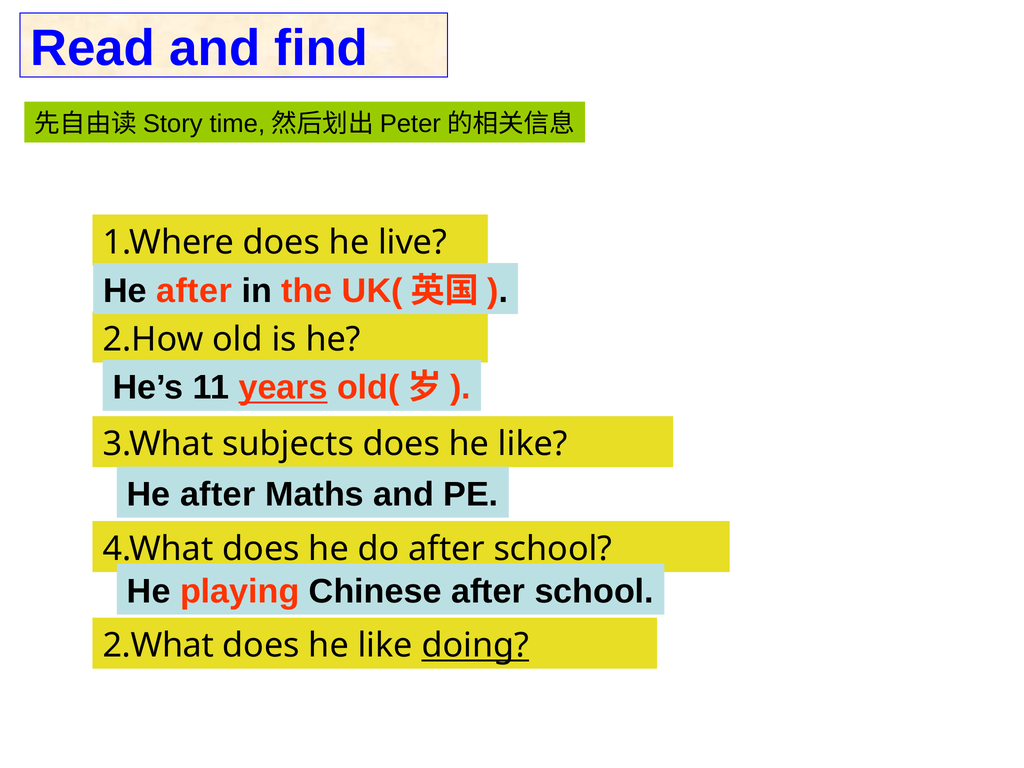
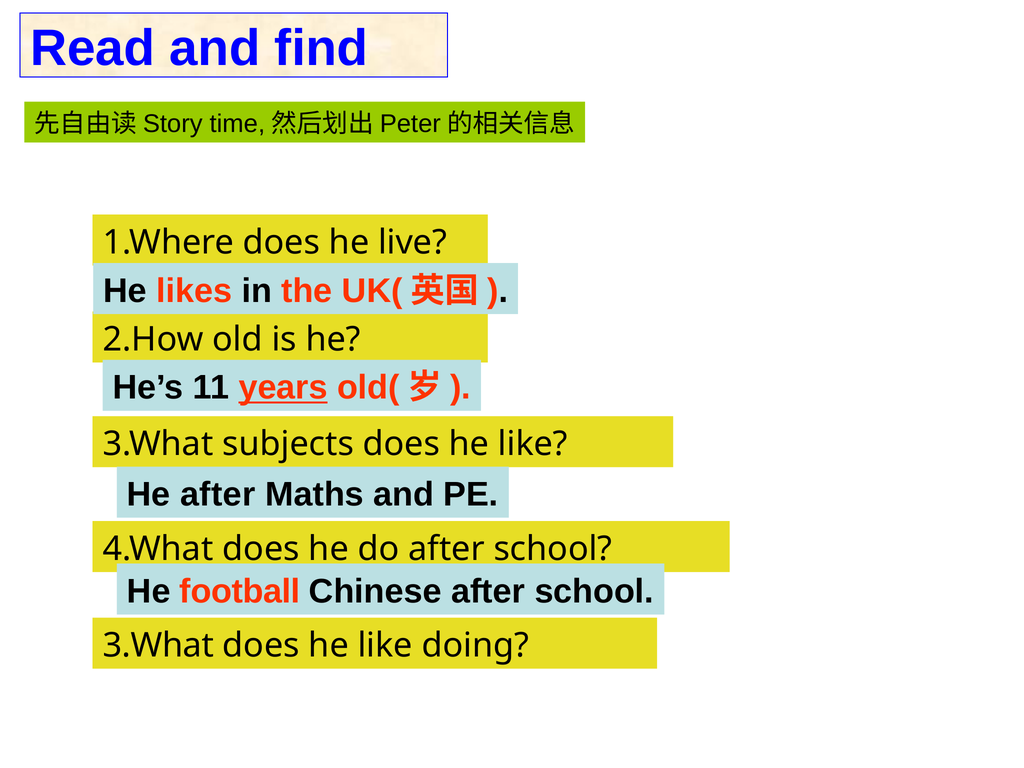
after at (194, 291): after -> likes
playing: playing -> football
2.What at (158, 646): 2.What -> 3.What
doing underline: present -> none
